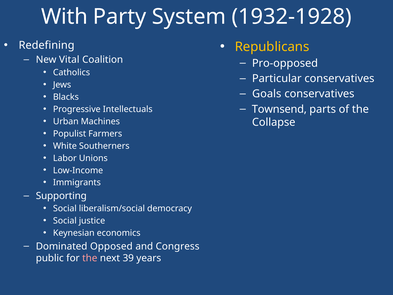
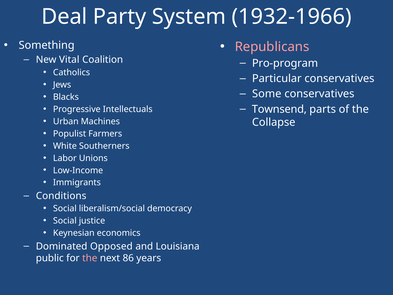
With: With -> Deal
1932-1928: 1932-1928 -> 1932-1966
Redefining: Redefining -> Something
Republicans colour: yellow -> pink
Pro-opposed: Pro-opposed -> Pro-program
Goals: Goals -> Some
Supporting: Supporting -> Conditions
Congress: Congress -> Louisiana
39: 39 -> 86
